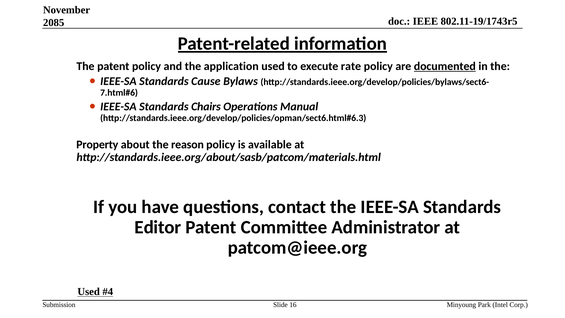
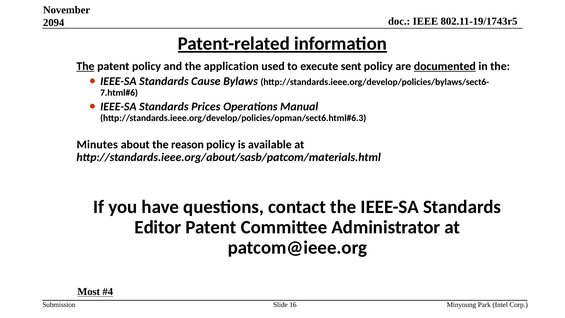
2085: 2085 -> 2094
The at (85, 66) underline: none -> present
rate: rate -> sent
Chairs: Chairs -> Prices
Property: Property -> Minutes
Used at (89, 292): Used -> Most
